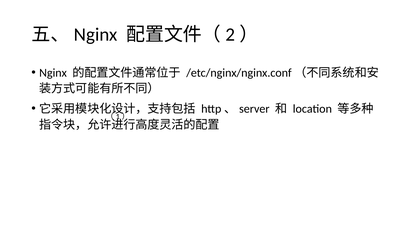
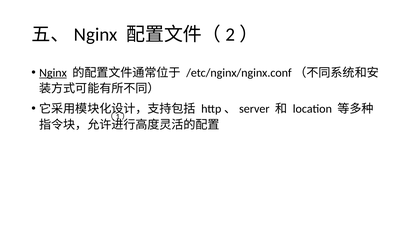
Nginx underline: none -> present
